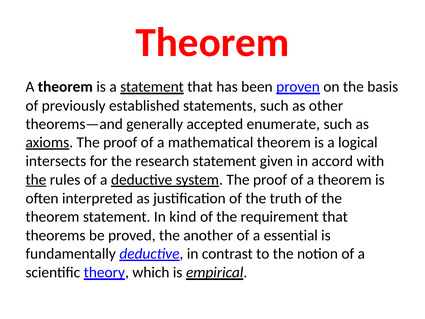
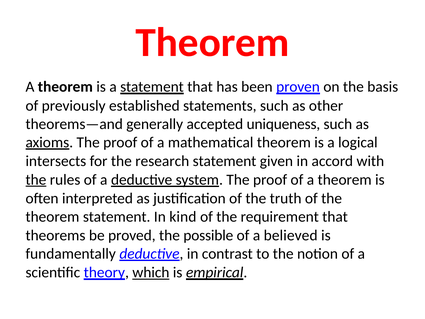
enumerate: enumerate -> uniqueness
another: another -> possible
essential: essential -> believed
which underline: none -> present
